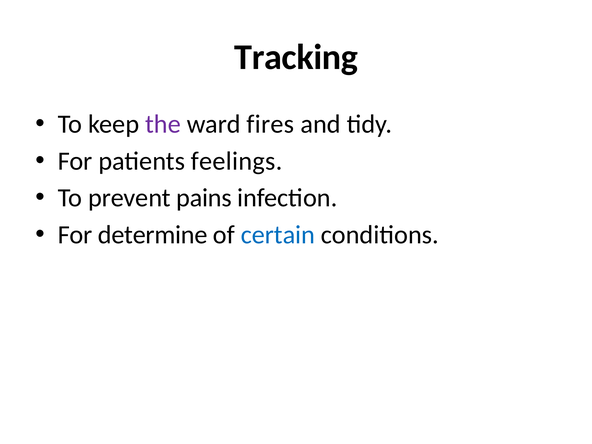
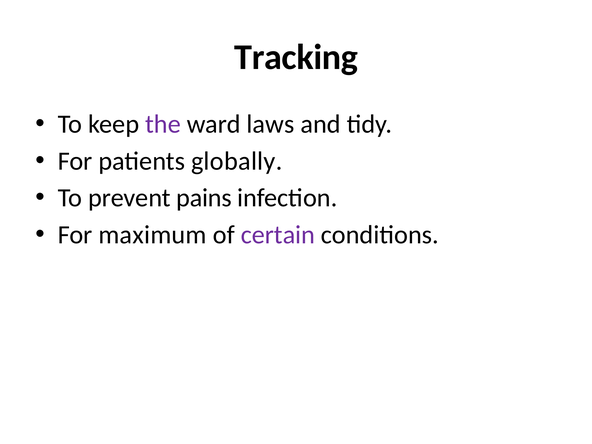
fires: fires -> laws
feelings: feelings -> globally
determine: determine -> maximum
certain colour: blue -> purple
